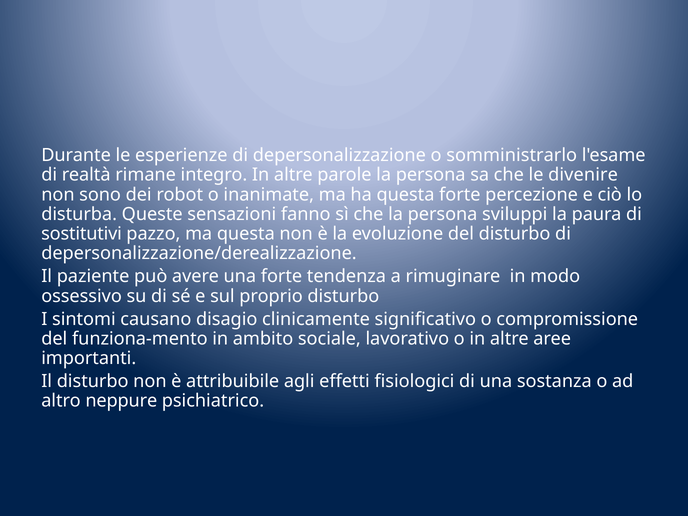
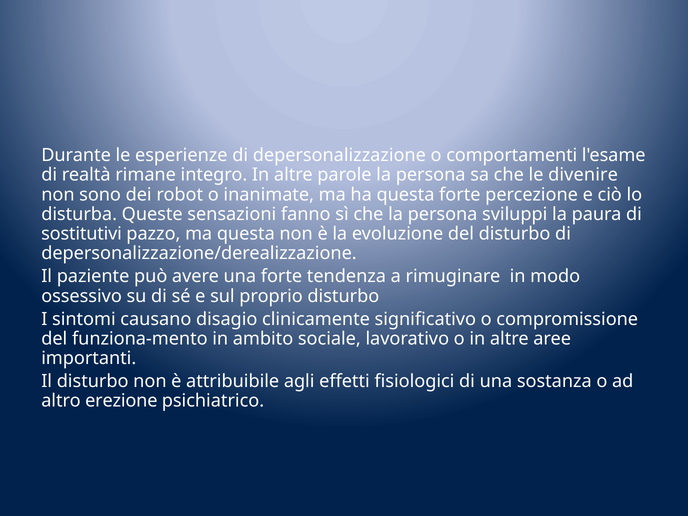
somministrarlo: somministrarlo -> comportamenti
neppure: neppure -> erezione
